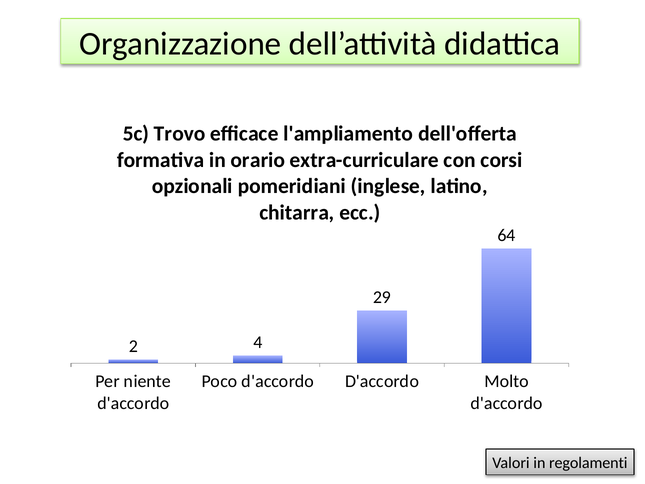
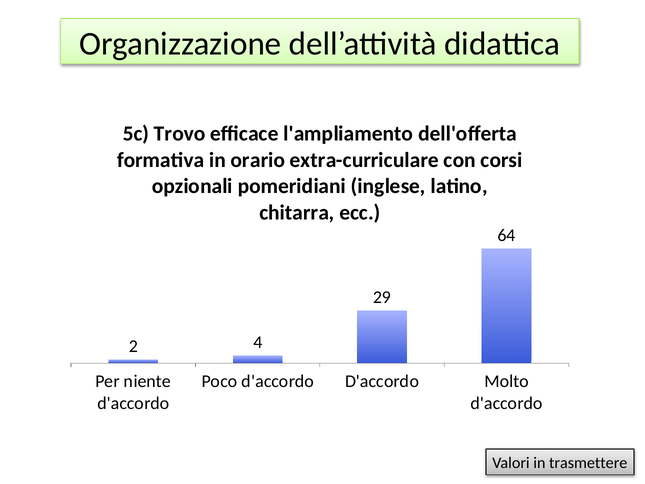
regolamenti: regolamenti -> trasmettere
